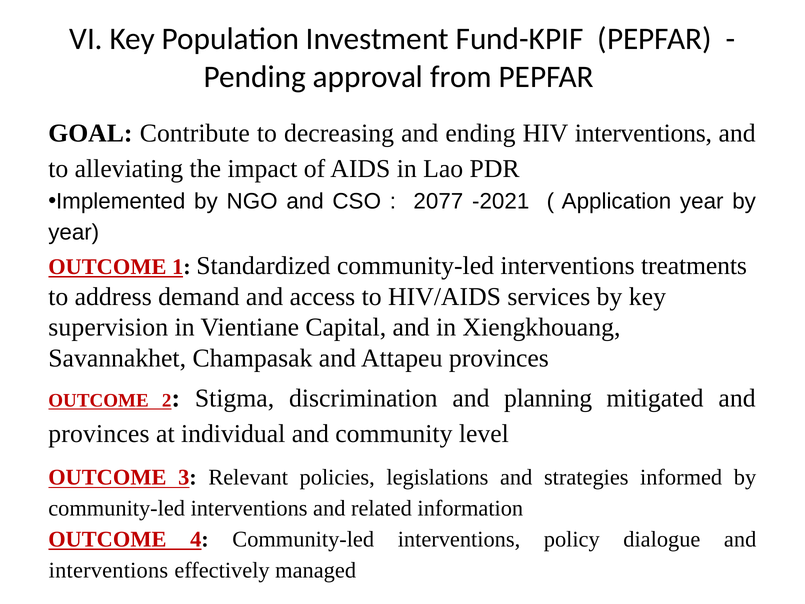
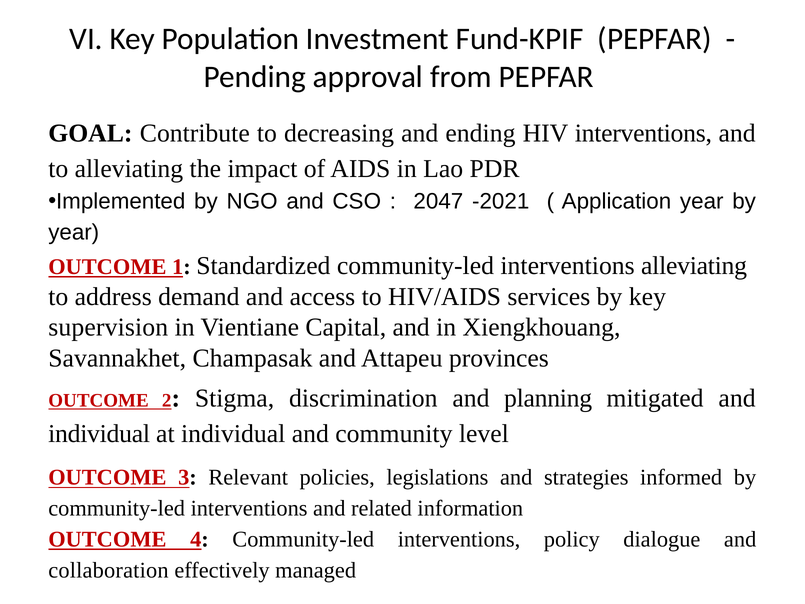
2077: 2077 -> 2047
interventions treatments: treatments -> alleviating
provinces at (99, 434): provinces -> individual
interventions at (108, 570): interventions -> collaboration
